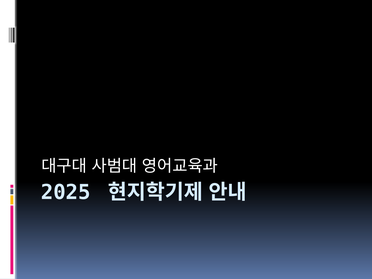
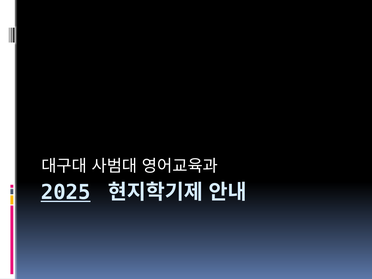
2025 underline: none -> present
